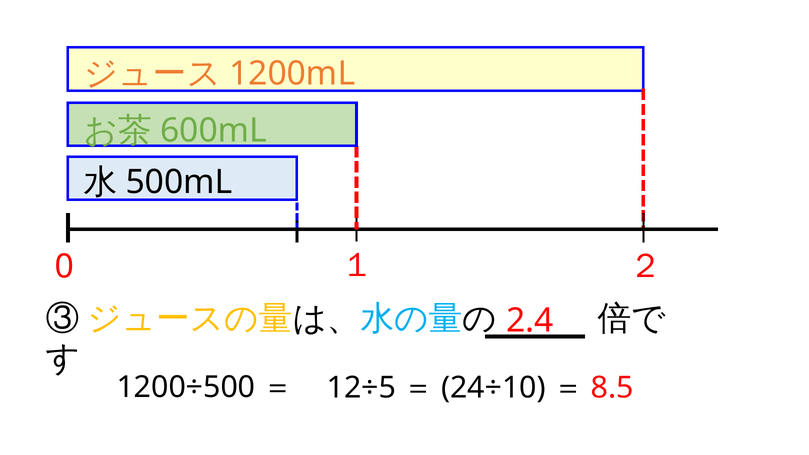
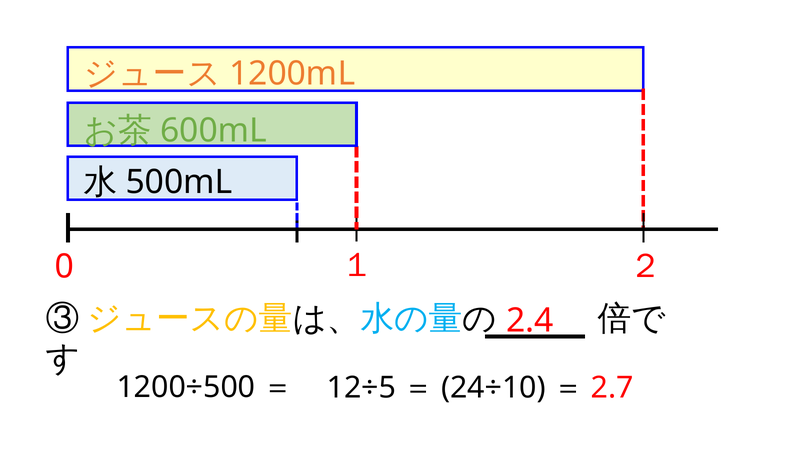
8.5: 8.5 -> 2.7
